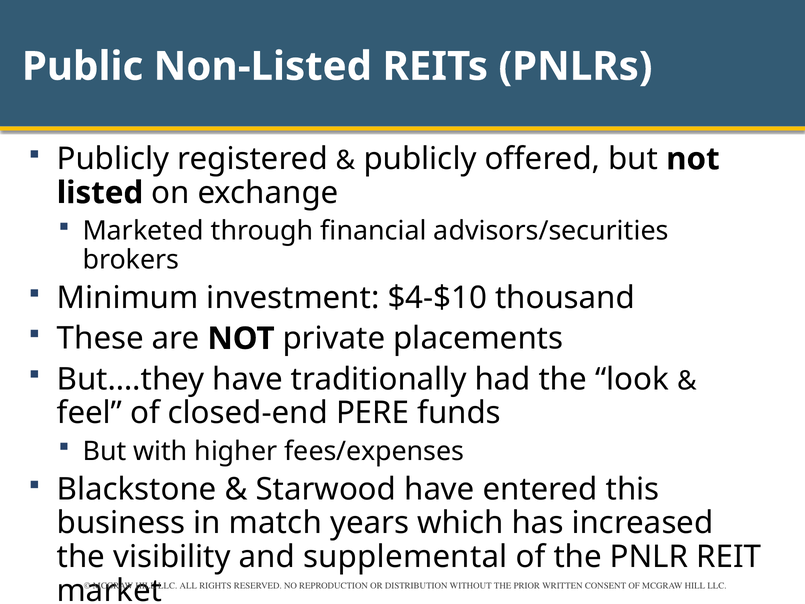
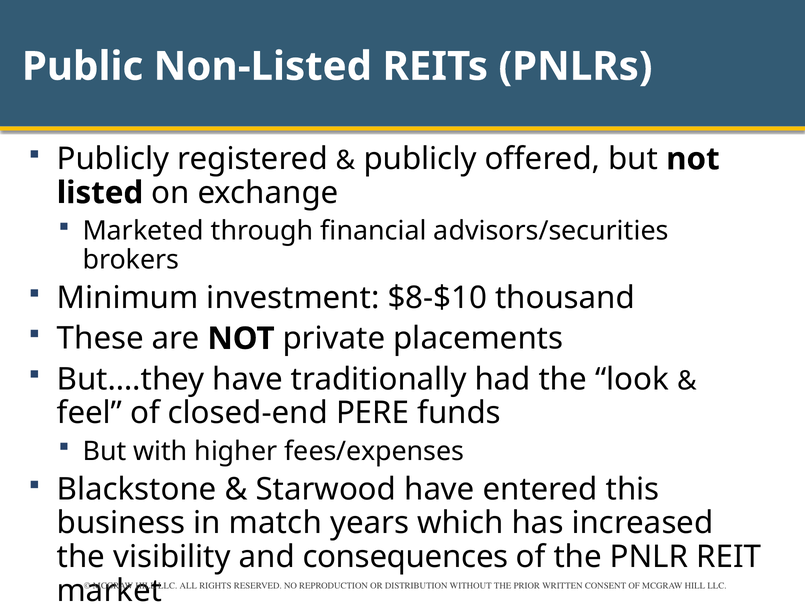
$4-$10: $4-$10 -> $8-$10
supplemental: supplemental -> consequences
